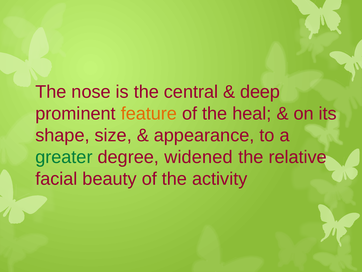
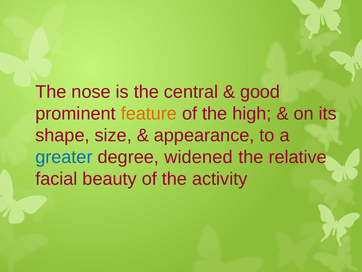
deep: deep -> good
heal: heal -> high
greater colour: green -> blue
